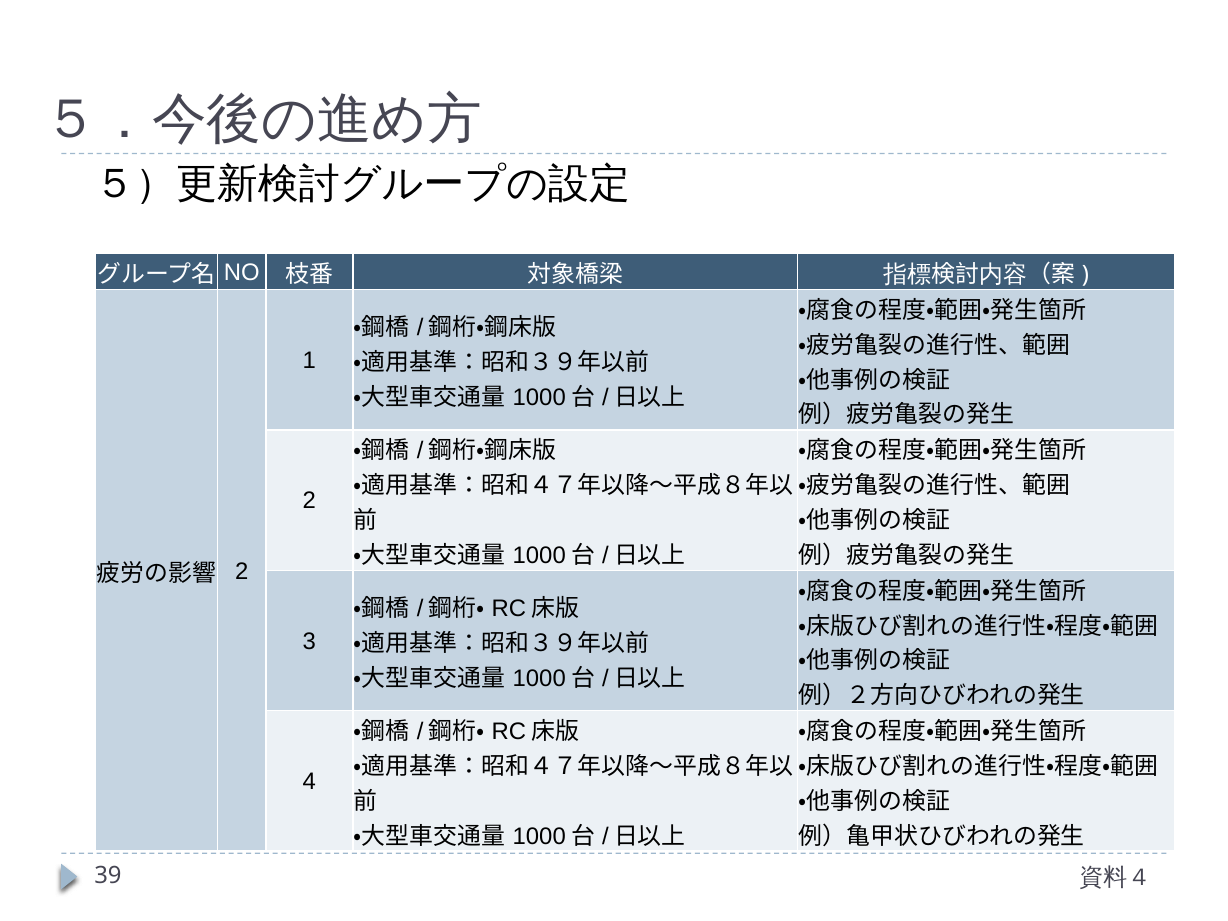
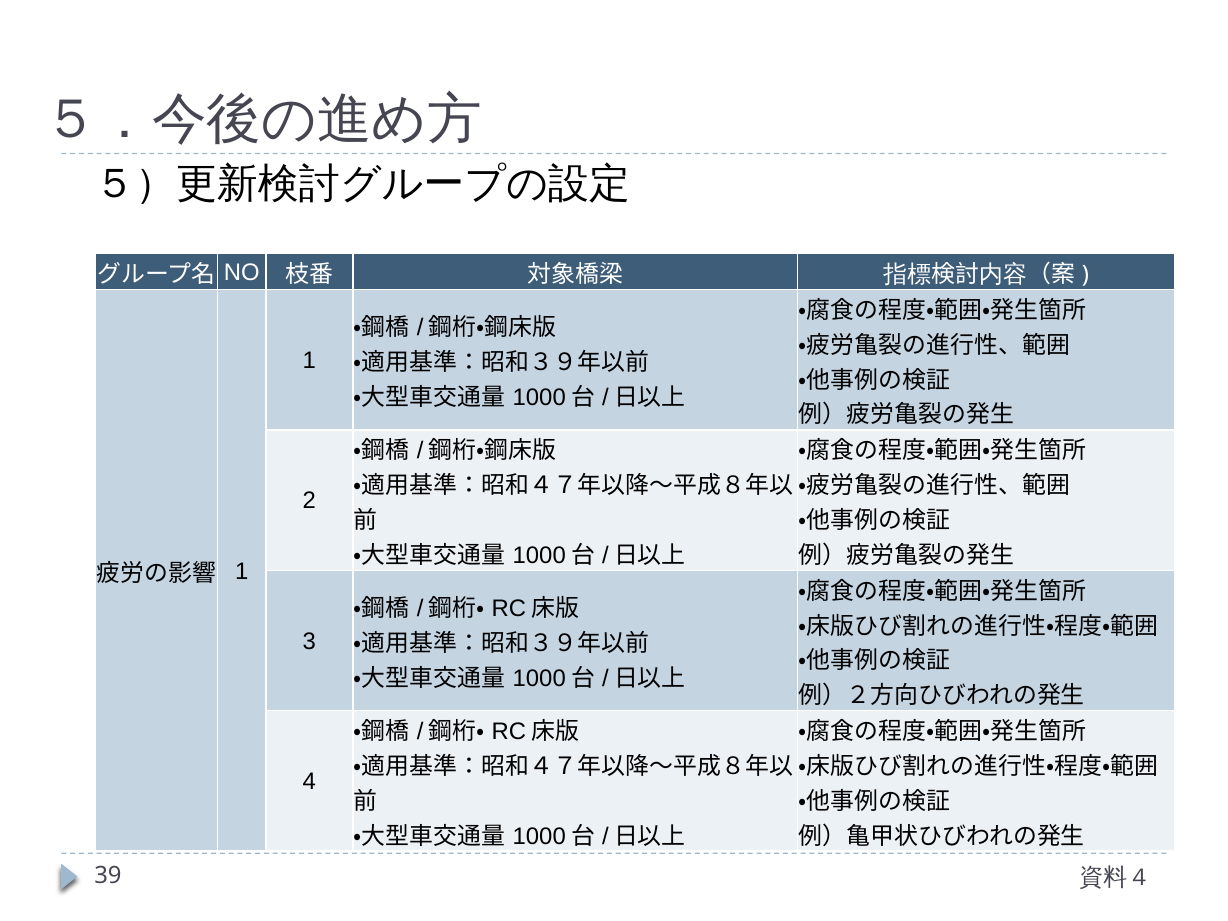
2 at (242, 571): 2 -> 1
